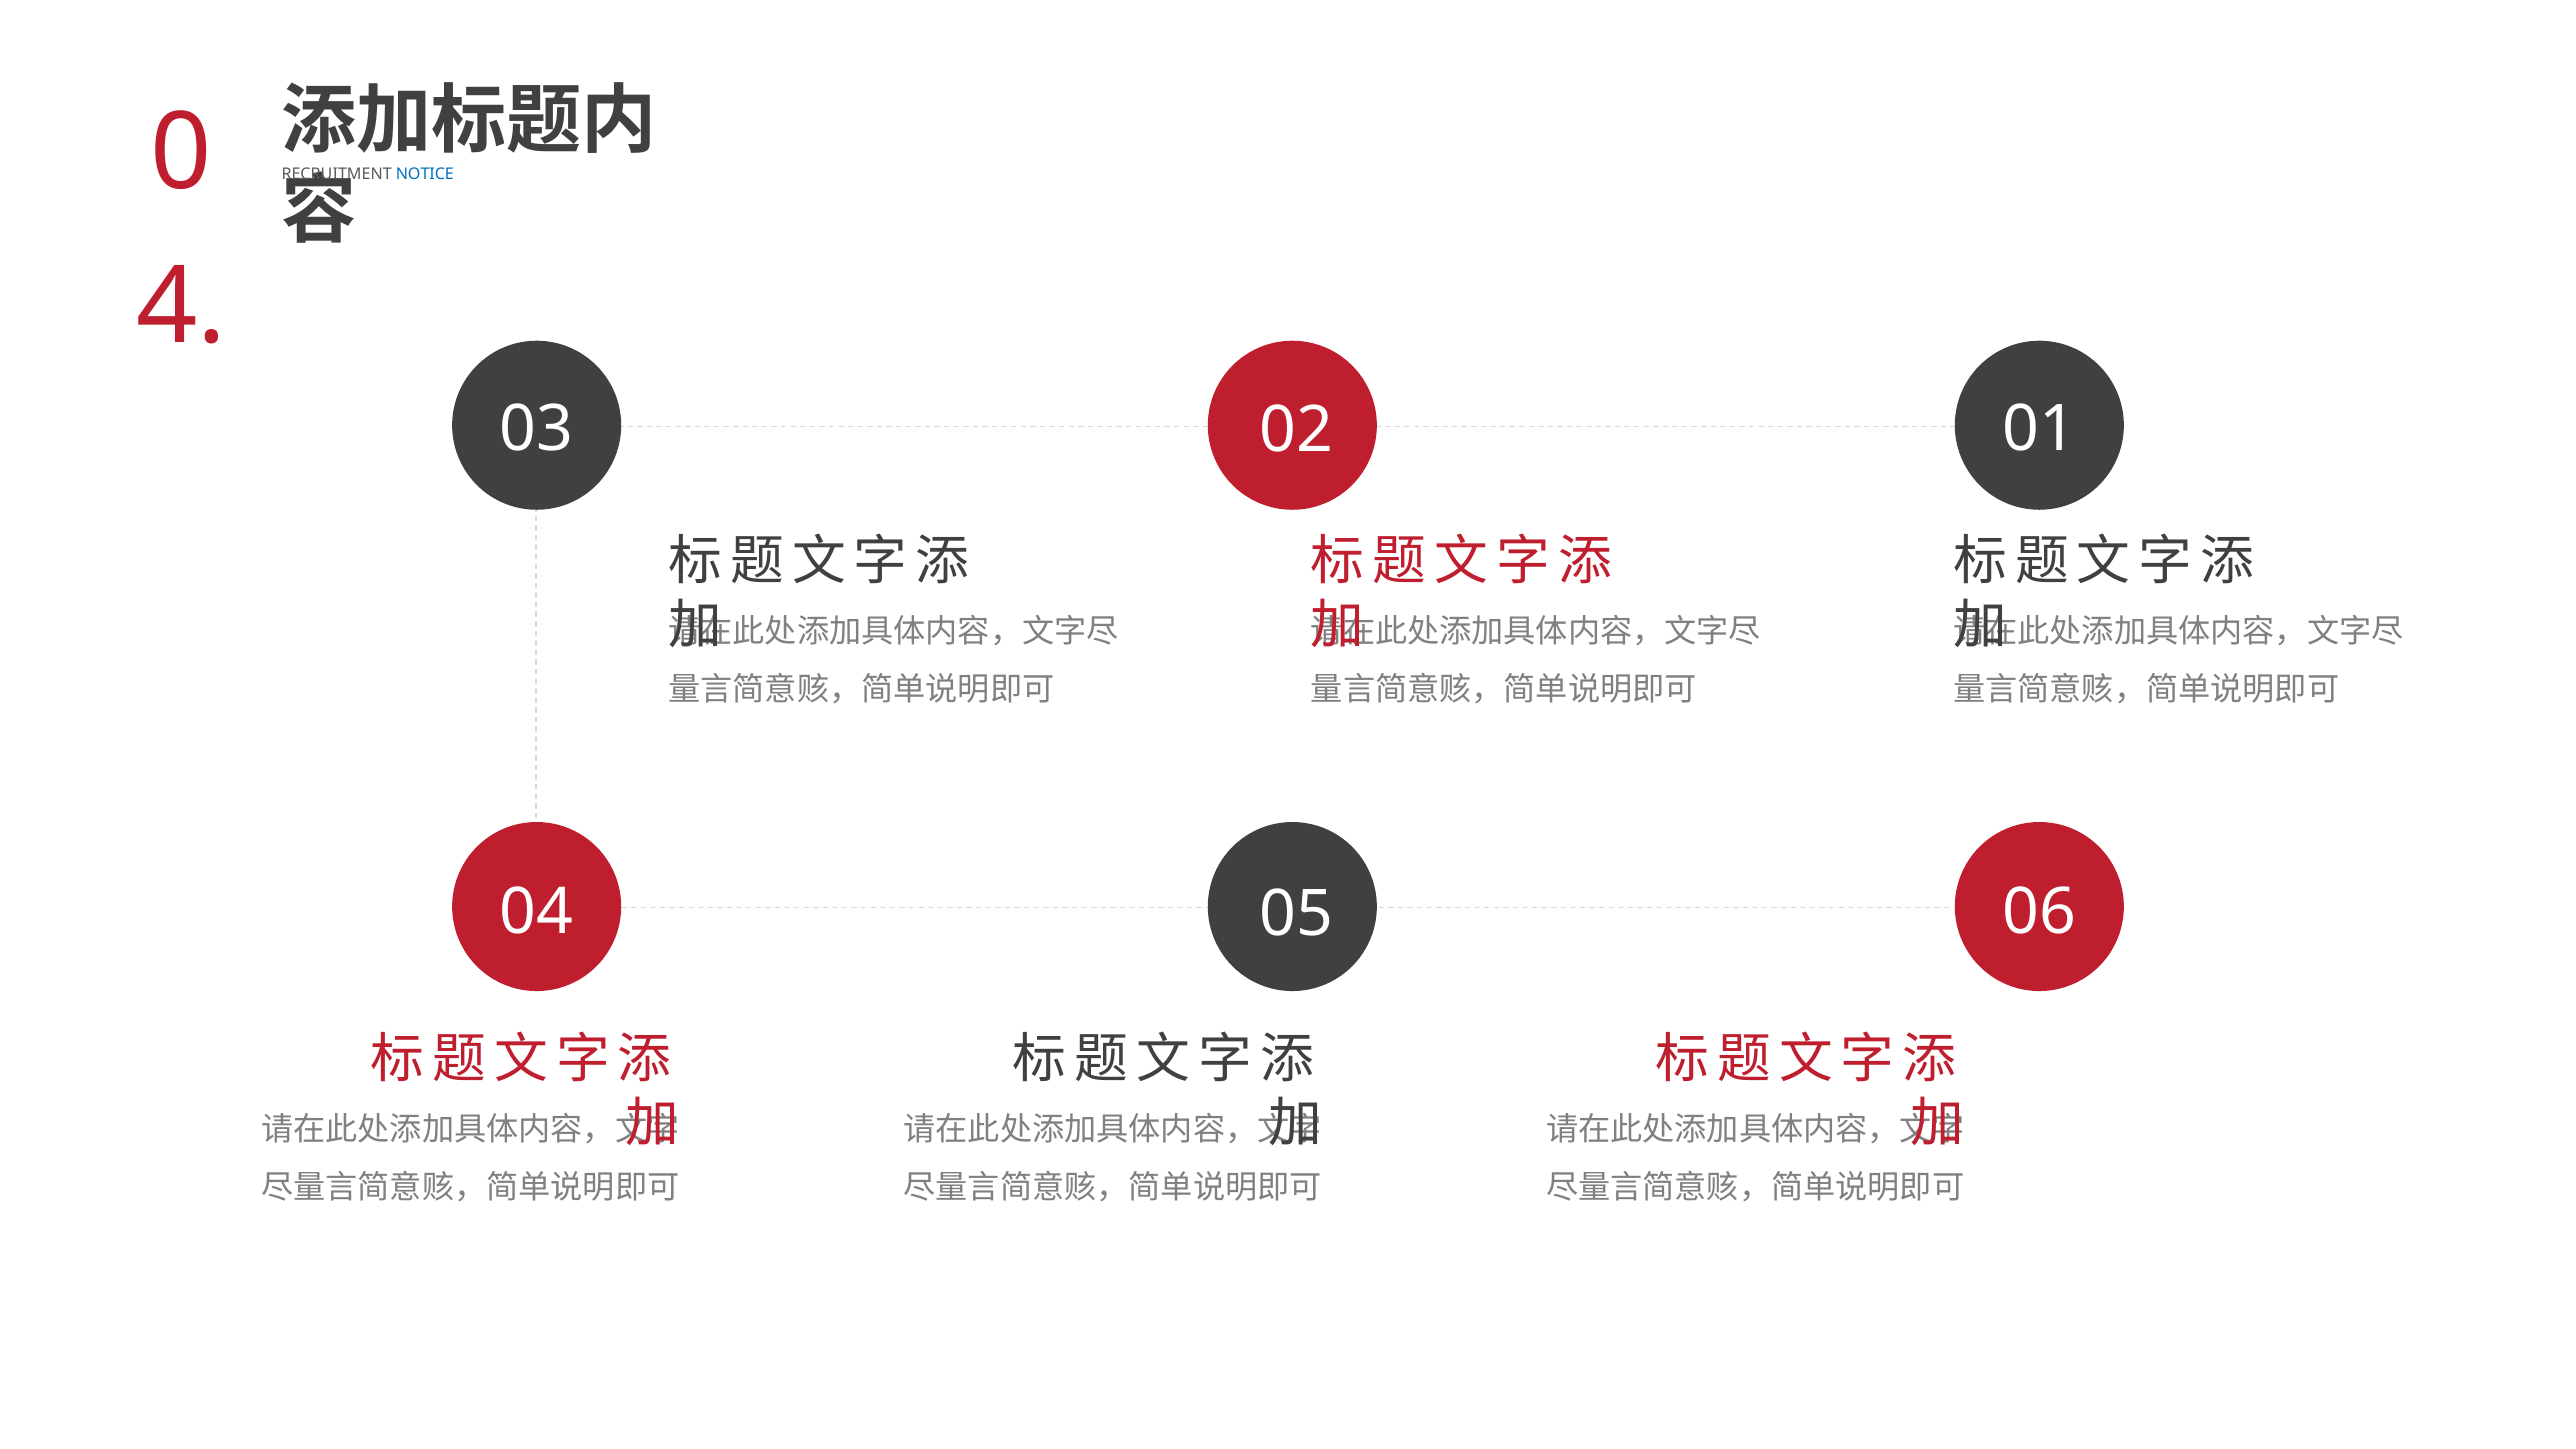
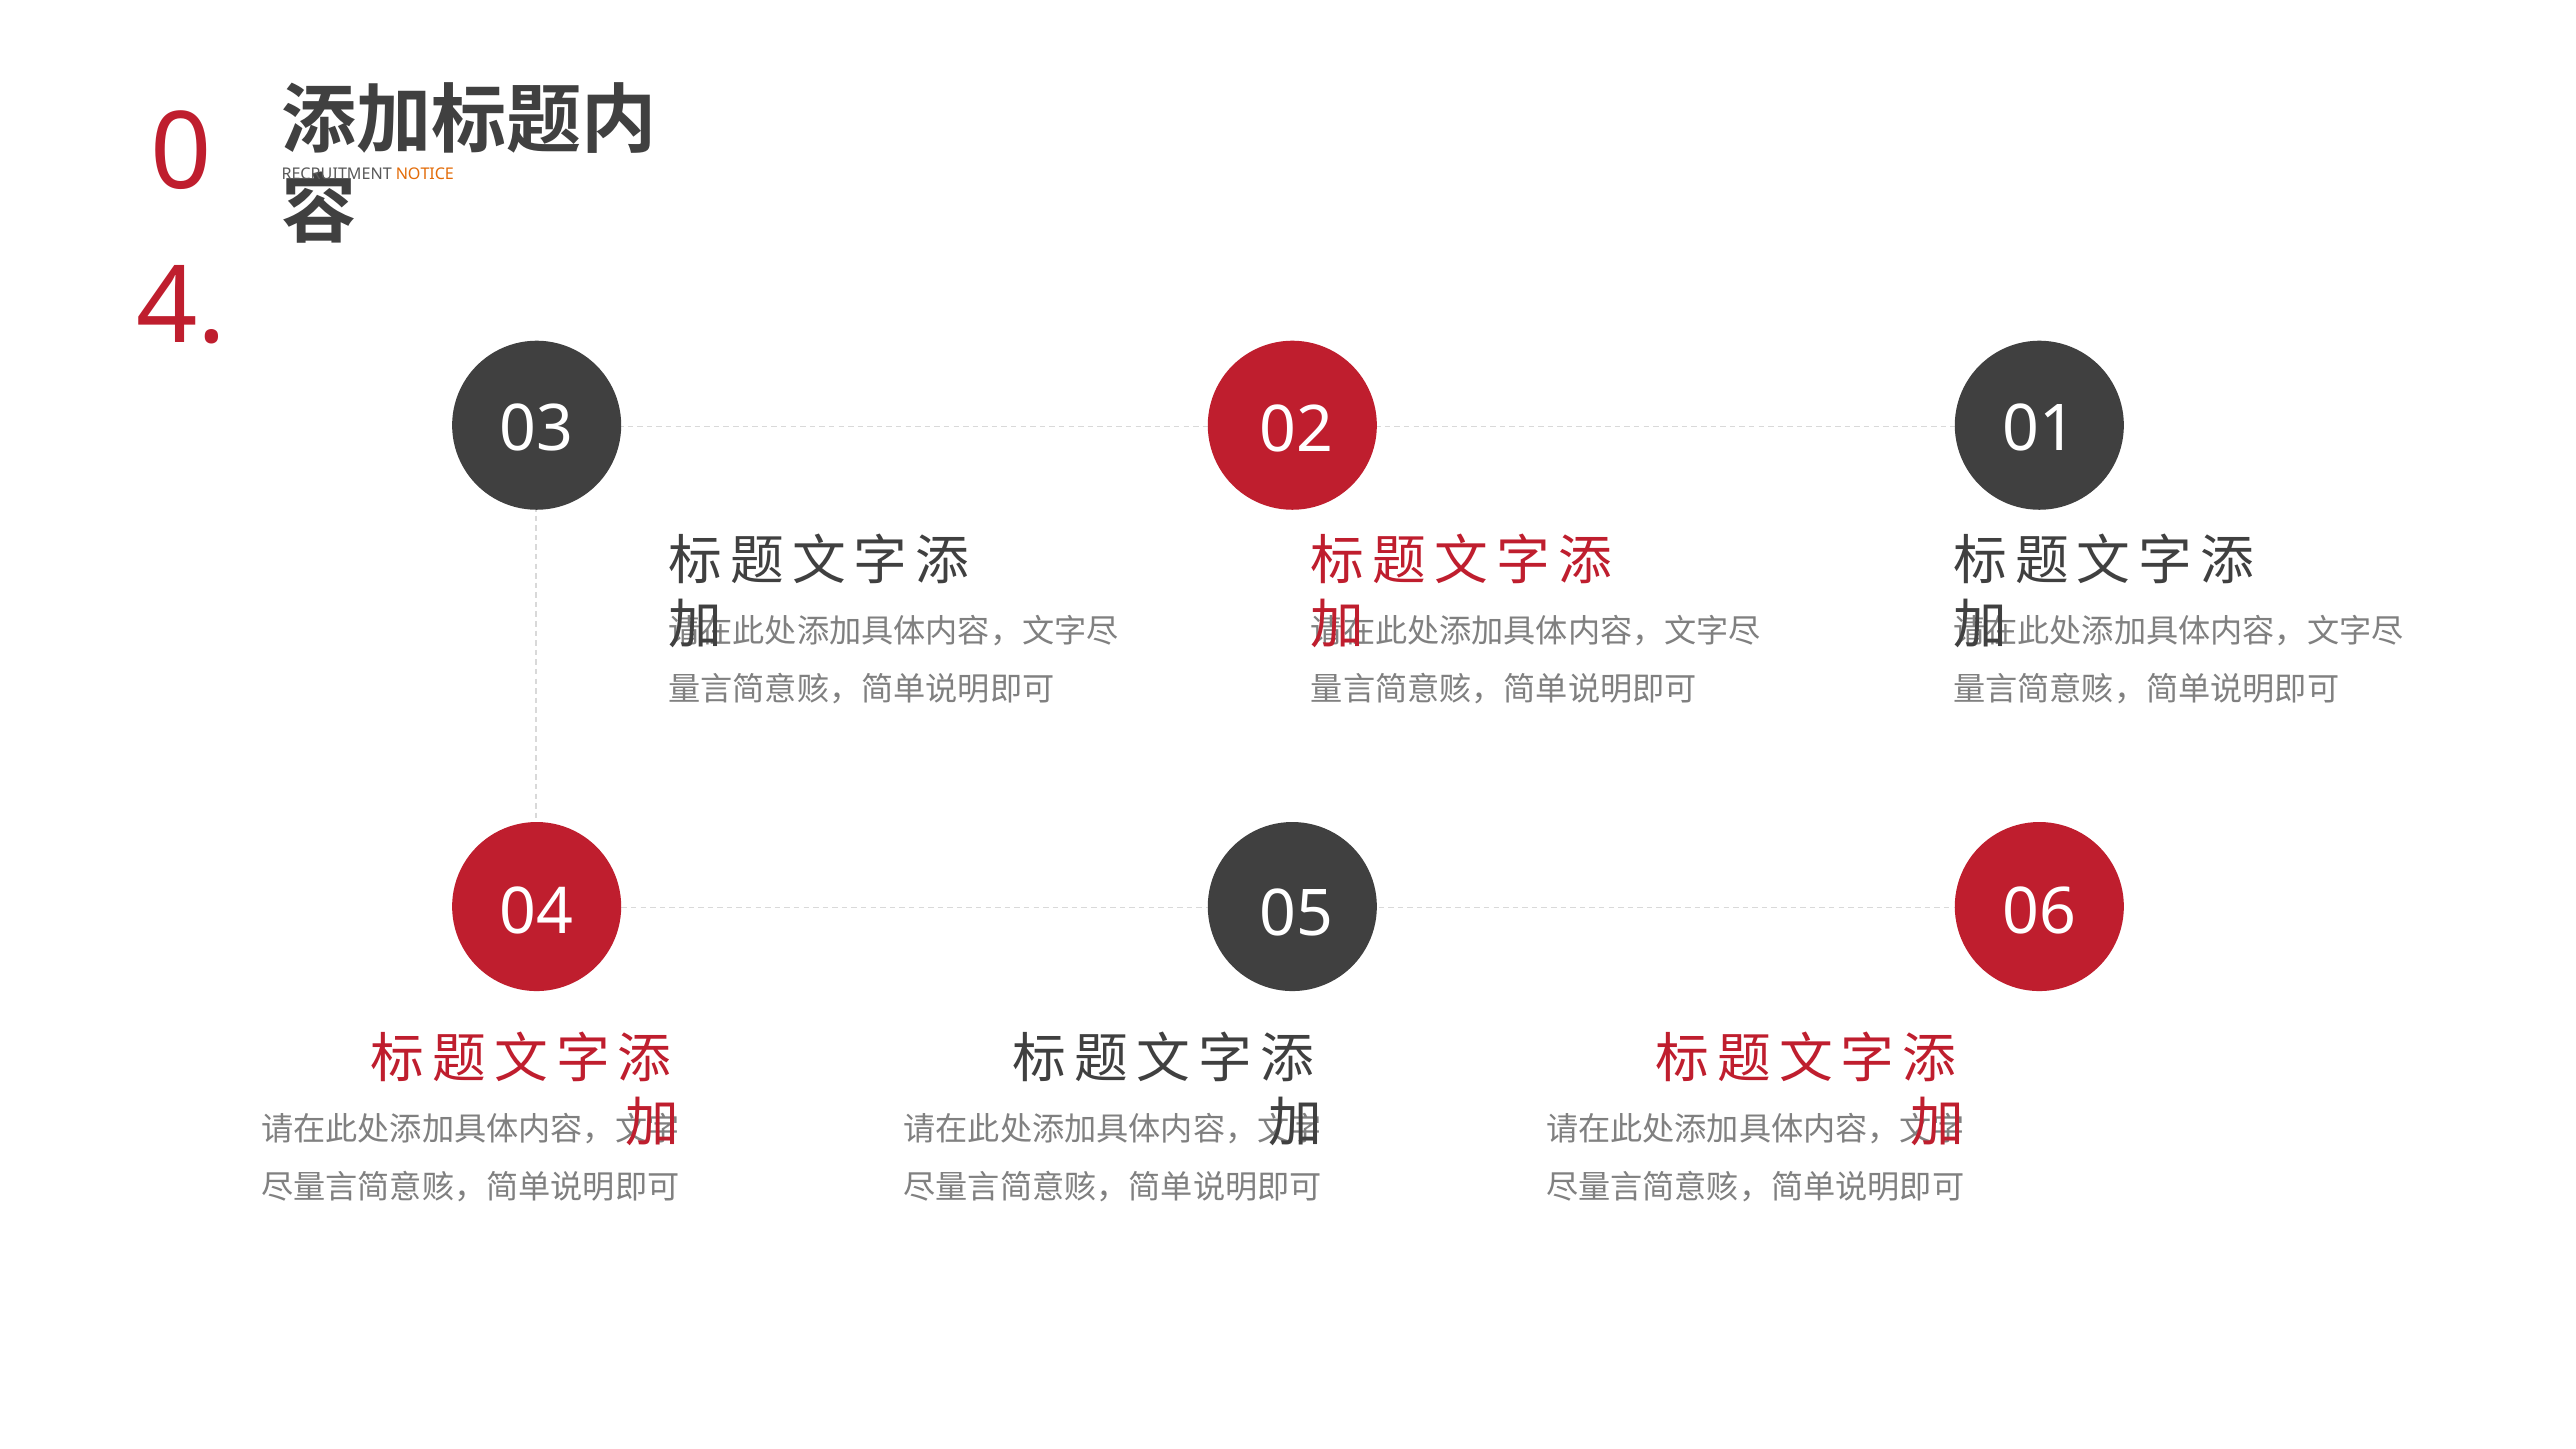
NOTICE colour: blue -> orange
